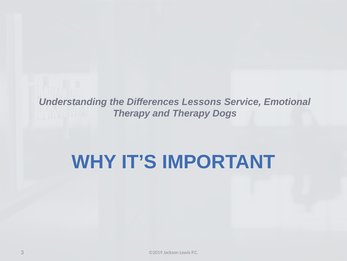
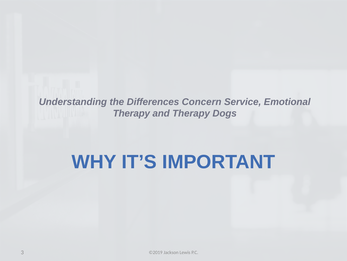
Lessons: Lessons -> Concern
